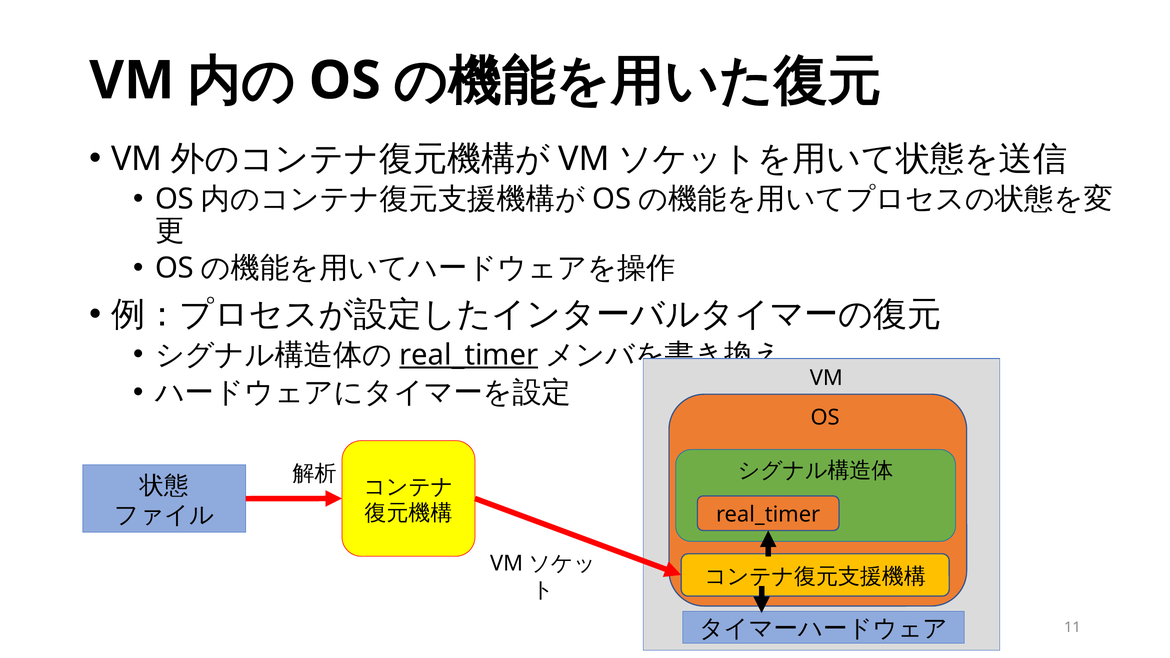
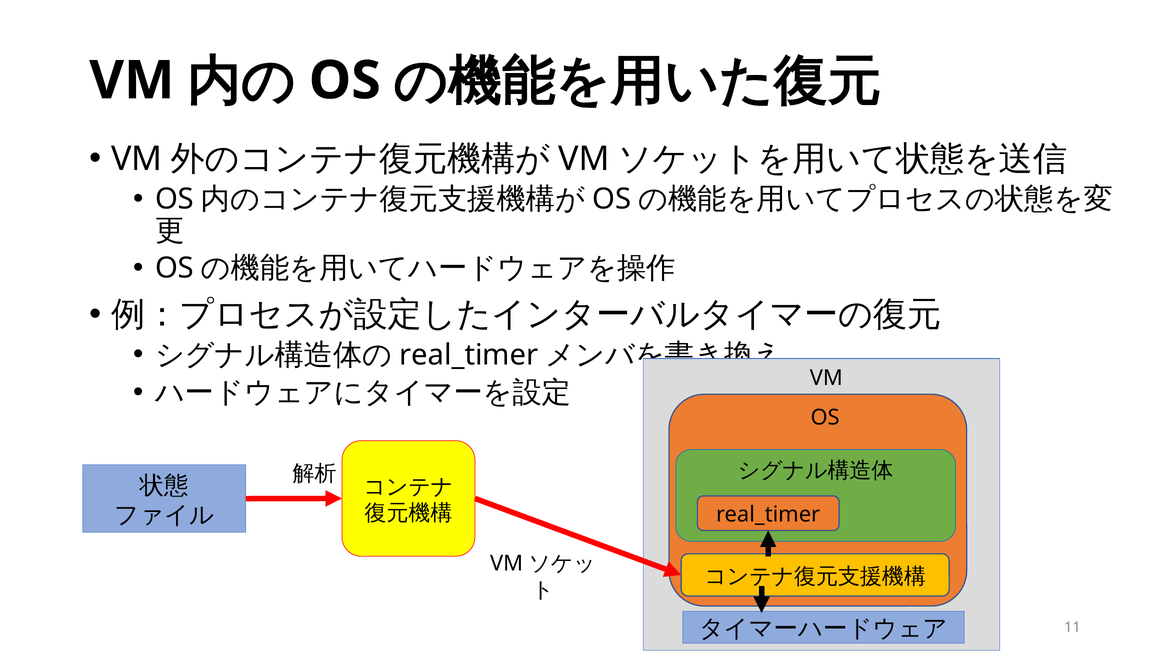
real_timer at (469, 355) underline: present -> none
